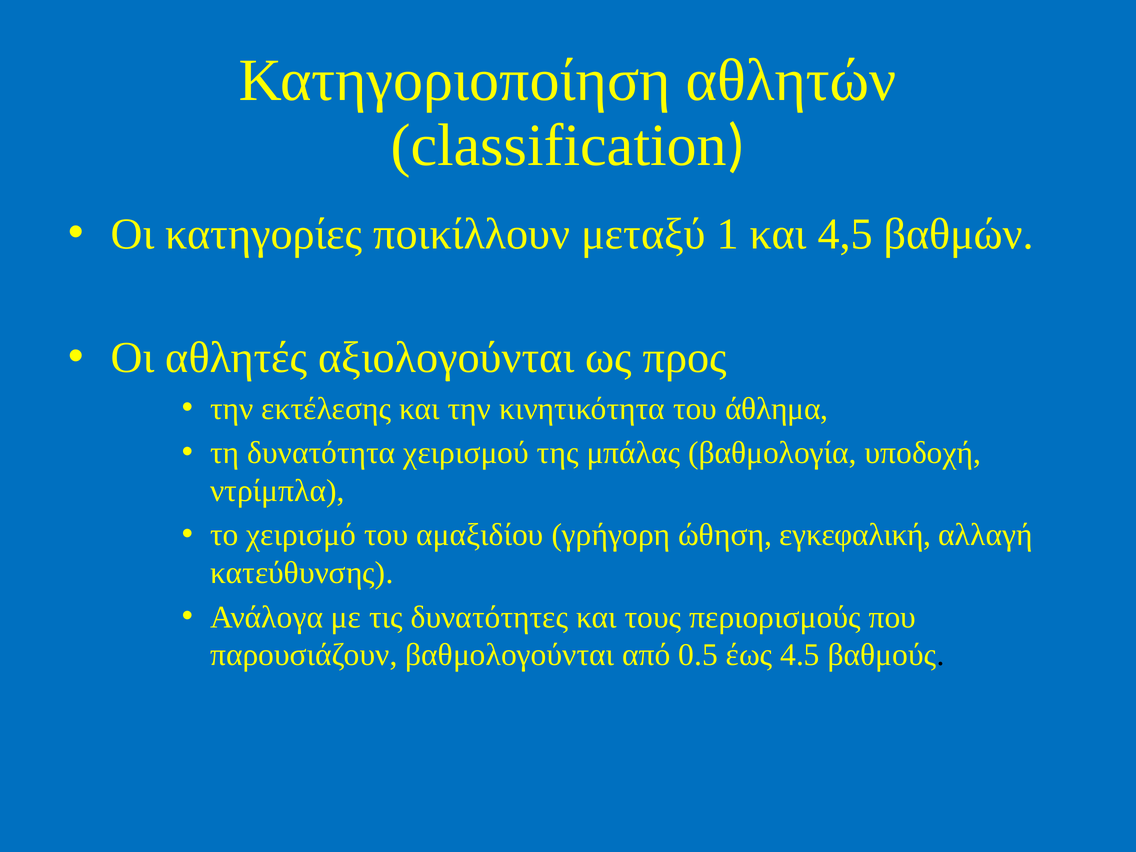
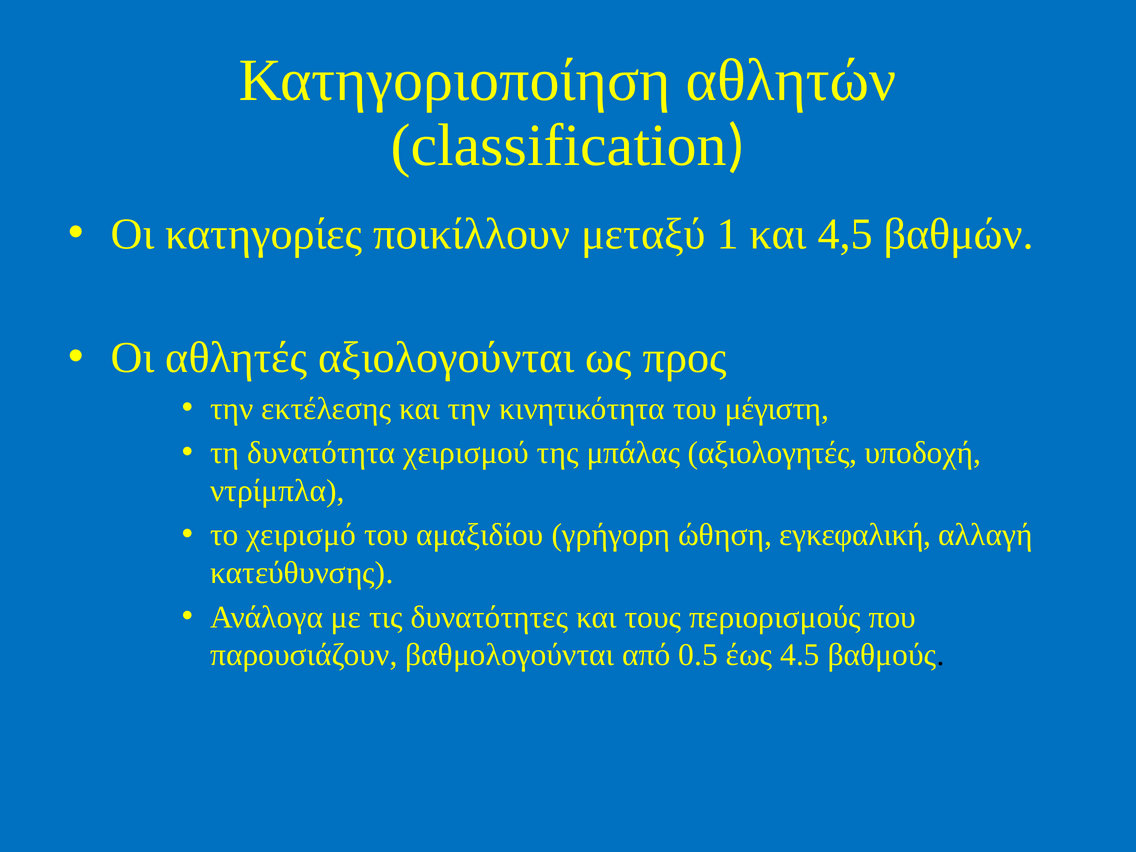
άθλημα: άθλημα -> μέγιστη
βαθμολογία: βαθμολογία -> αξιολογητές
